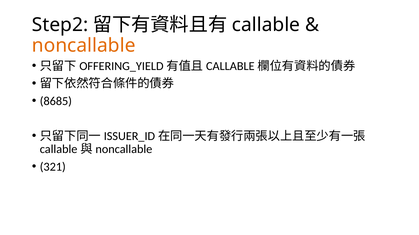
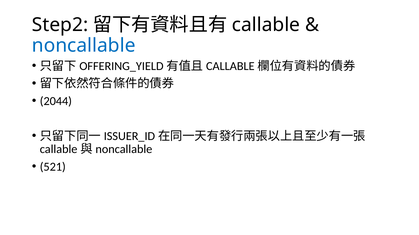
noncallable colour: orange -> blue
8685: 8685 -> 2044
321: 321 -> 521
